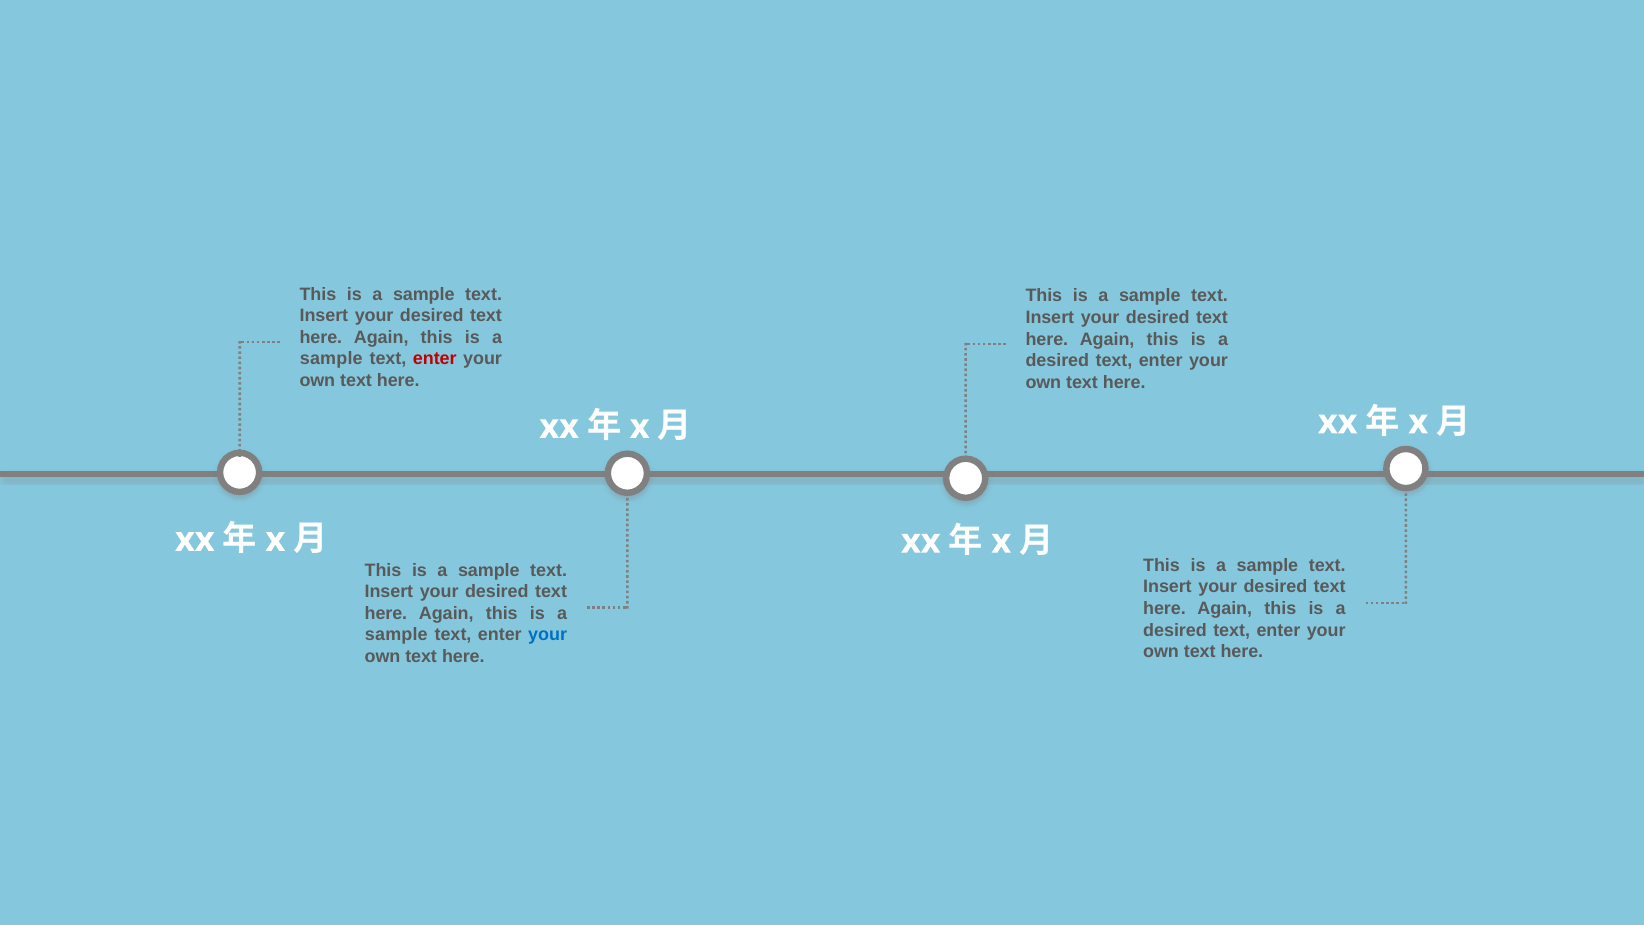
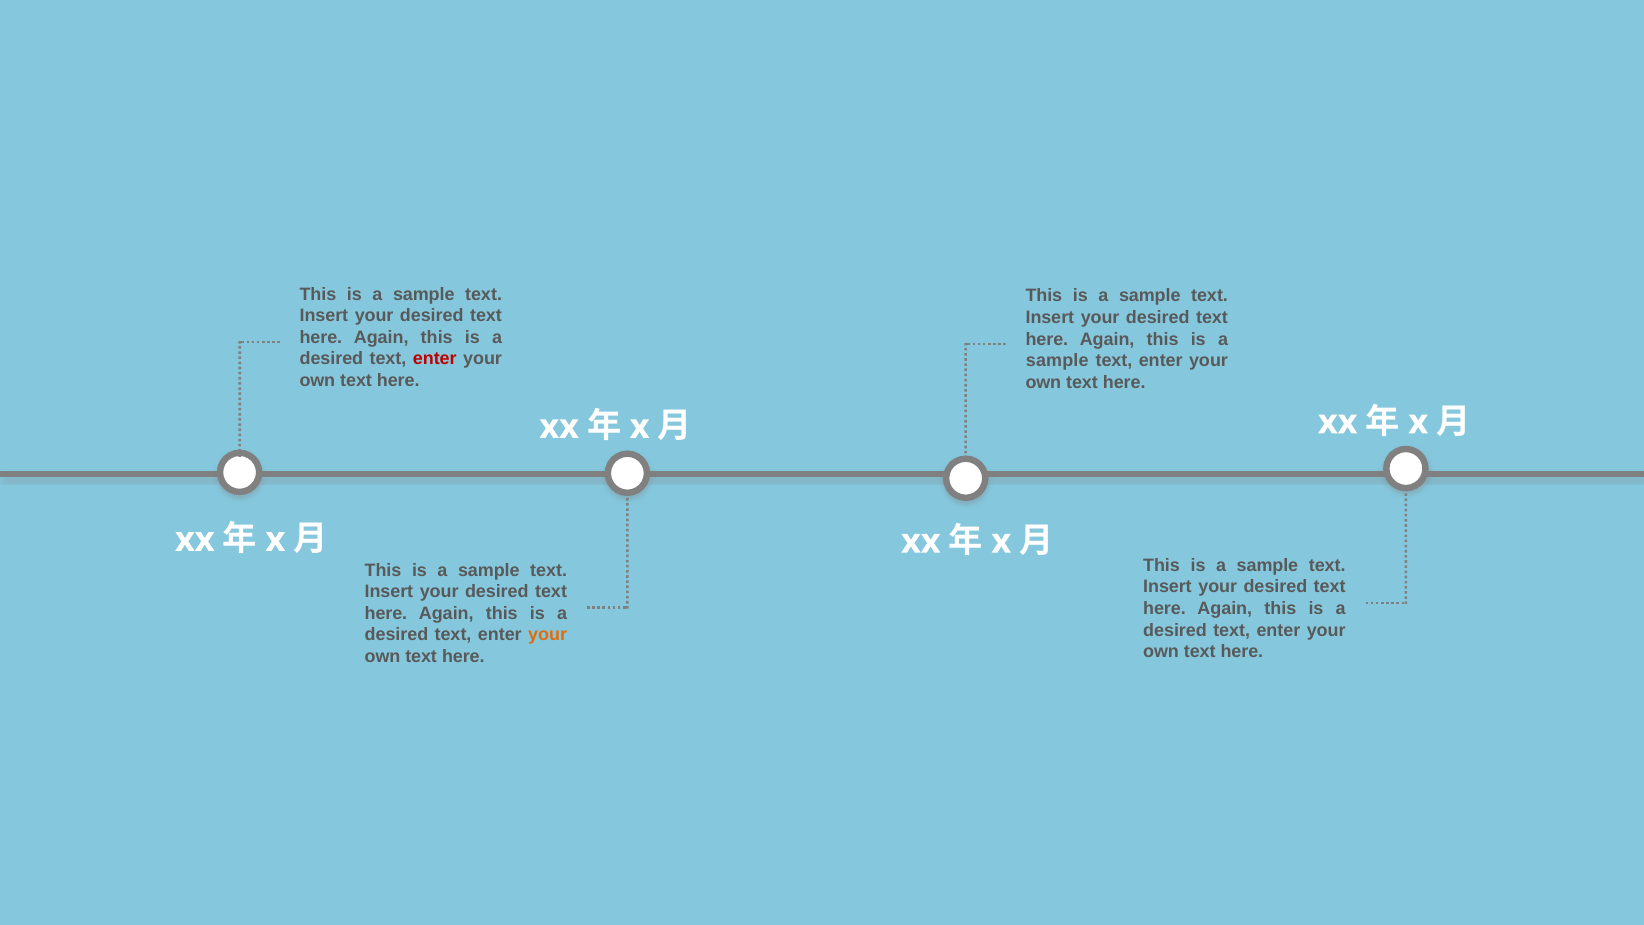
sample at (331, 359): sample -> desired
desired at (1057, 361): desired -> sample
sample at (396, 635): sample -> desired
your at (548, 635) colour: blue -> orange
